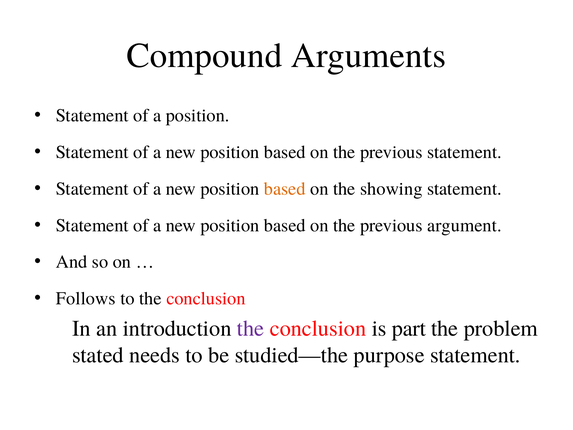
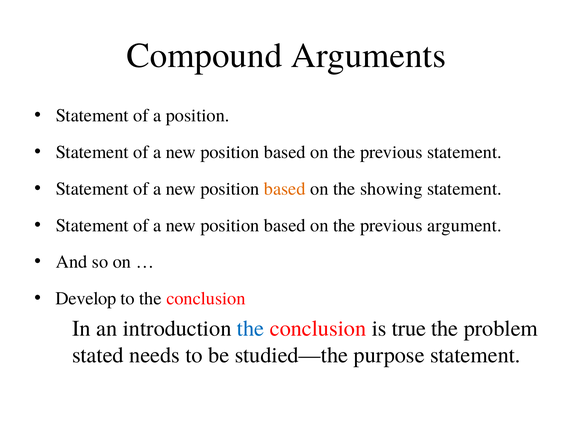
Follows: Follows -> Develop
the at (251, 328) colour: purple -> blue
part: part -> true
